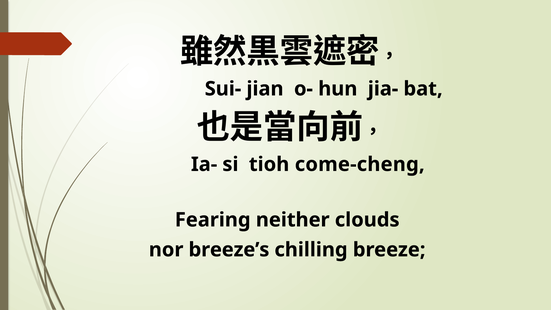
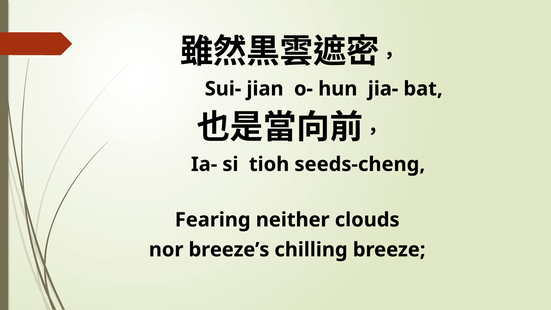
come-cheng: come-cheng -> seeds-cheng
